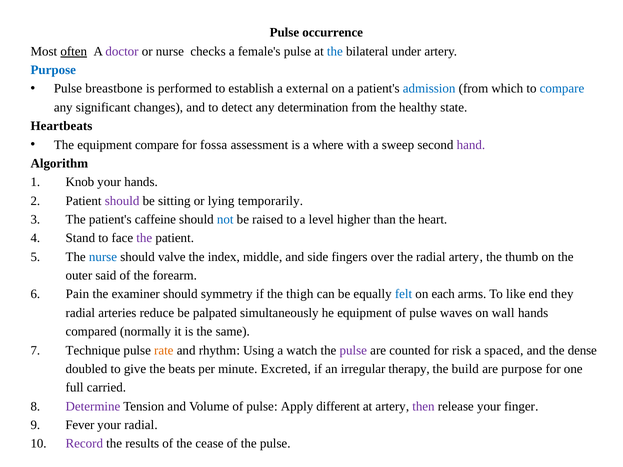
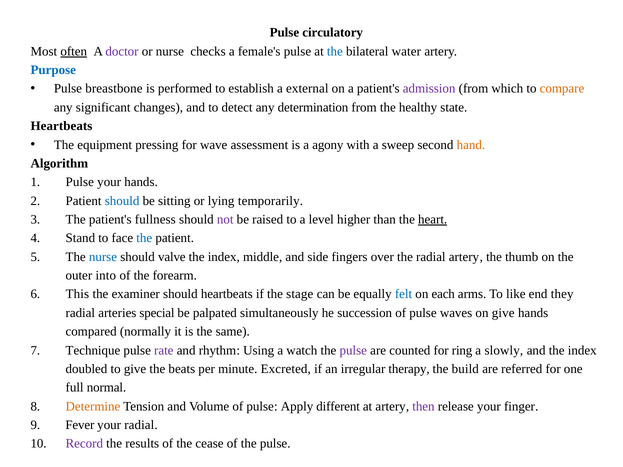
occurrence: occurrence -> circulatory
under: under -> water
admission colour: blue -> purple
compare at (562, 89) colour: blue -> orange
equipment compare: compare -> pressing
fossa: fossa -> wave
where: where -> agony
hand colour: purple -> orange
Knob at (80, 182): Knob -> Pulse
should at (122, 201) colour: purple -> blue
caffeine: caffeine -> fullness
not colour: blue -> purple
heart underline: none -> present
the at (144, 238) colour: purple -> blue
said: said -> into
Pain: Pain -> This
should symmetry: symmetry -> heartbeats
thigh: thigh -> stage
reduce: reduce -> special
he equipment: equipment -> succession
on wall: wall -> give
rate colour: orange -> purple
risk: risk -> ring
spaced: spaced -> slowly
and the dense: dense -> index
are purpose: purpose -> referred
carried: carried -> normal
Determine colour: purple -> orange
